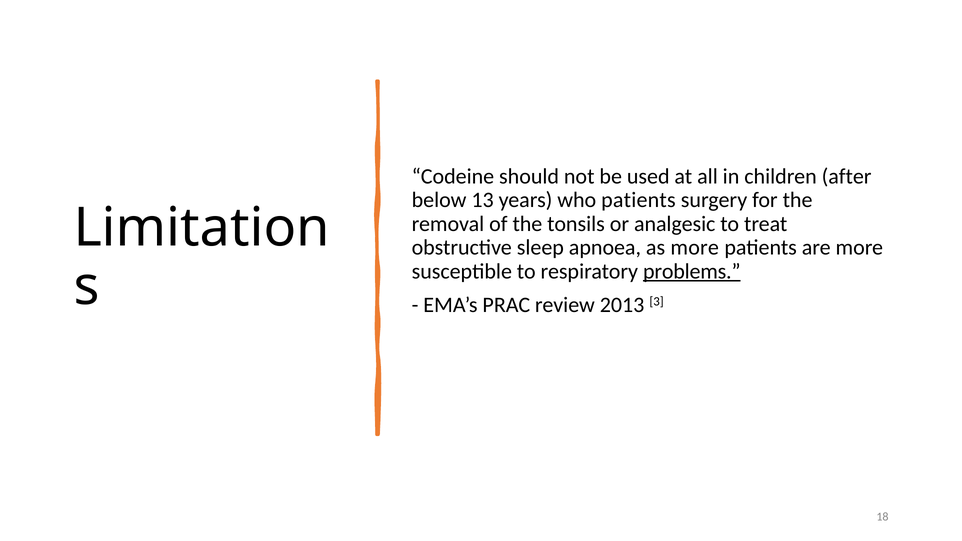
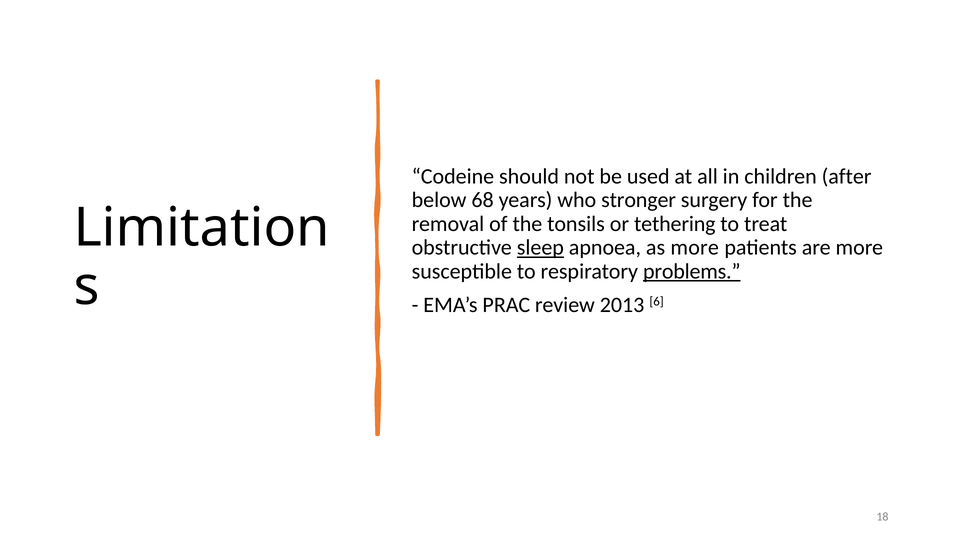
13: 13 -> 68
who patients: patients -> stronger
analgesic: analgesic -> tethering
sleep underline: none -> present
3: 3 -> 6
